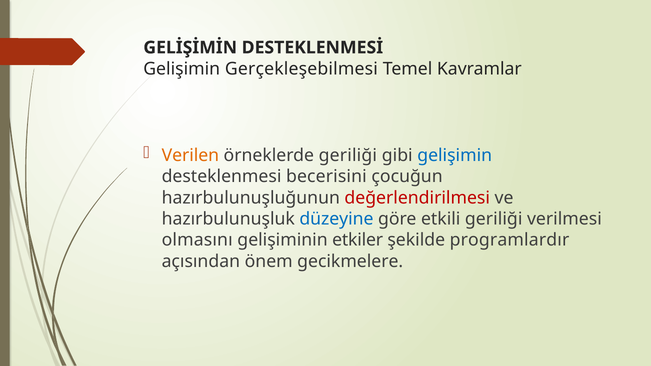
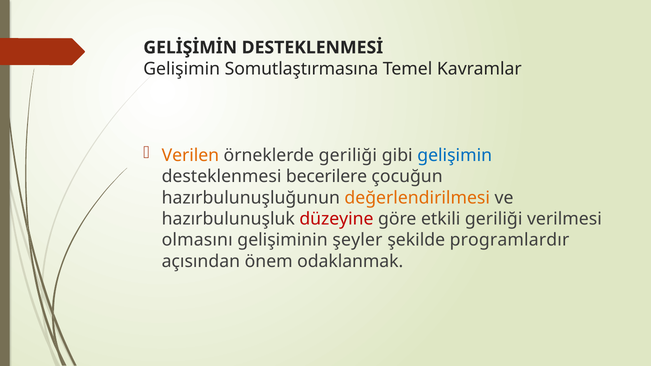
Gerçekleşebilmesi: Gerçekleşebilmesi -> Somutlaştırmasına
becerisini: becerisini -> becerilere
değerlendirilmesi colour: red -> orange
düzeyine colour: blue -> red
etkiler: etkiler -> şeyler
gecikmelere: gecikmelere -> odaklanmak
